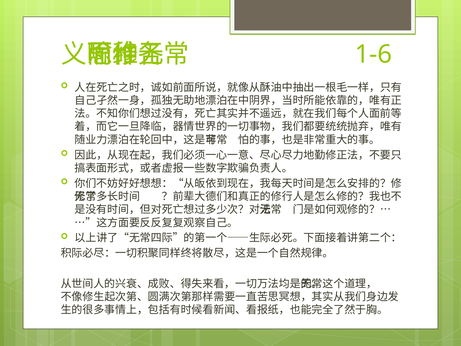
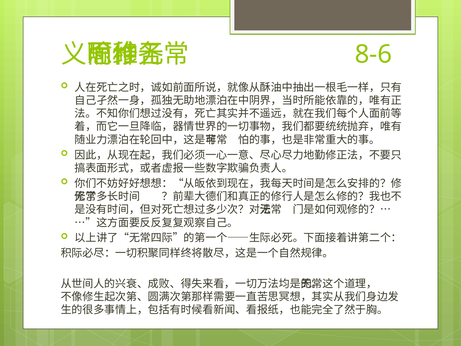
1-6: 1-6 -> 8-6
